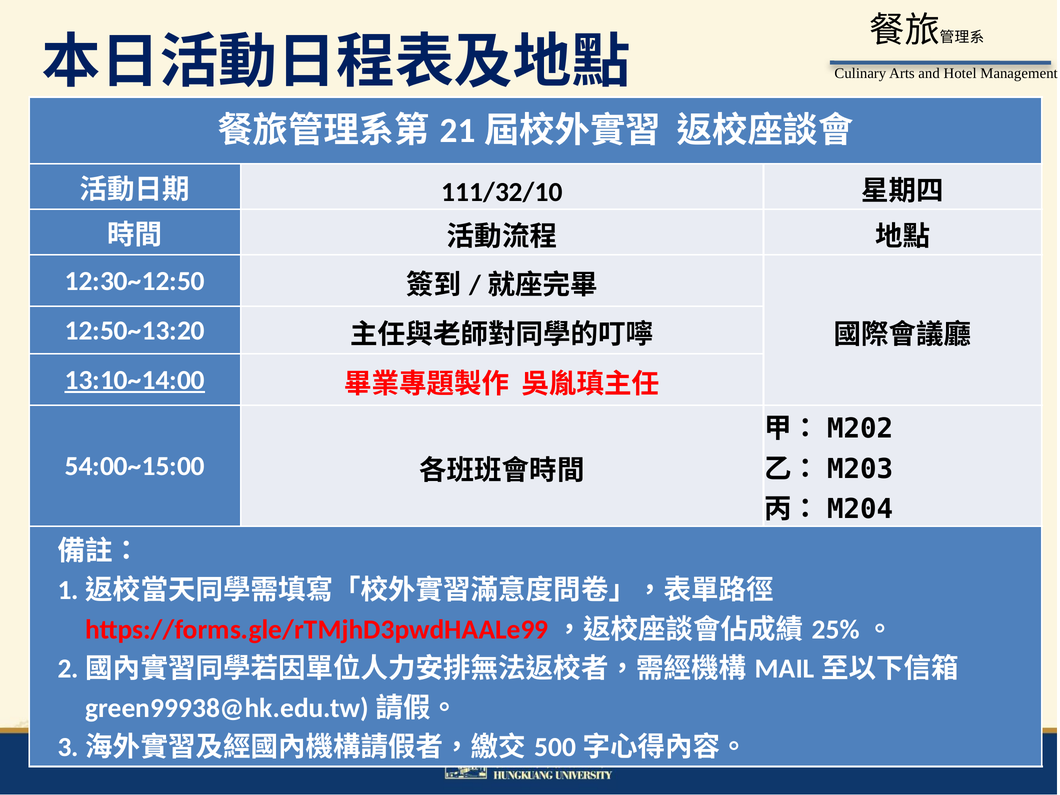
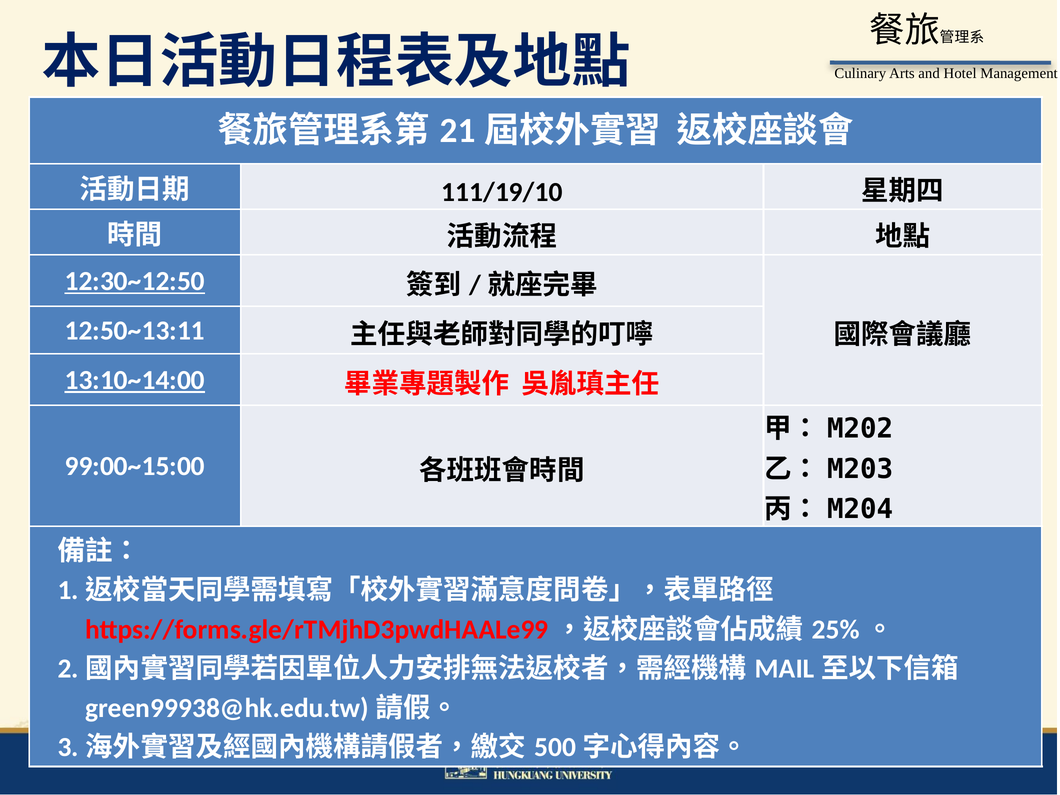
111/32/10: 111/32/10 -> 111/19/10
12:30~12:50 underline: none -> present
12:50~13:20: 12:50~13:20 -> 12:50~13:11
54:00~15:00: 54:00~15:00 -> 99:00~15:00
